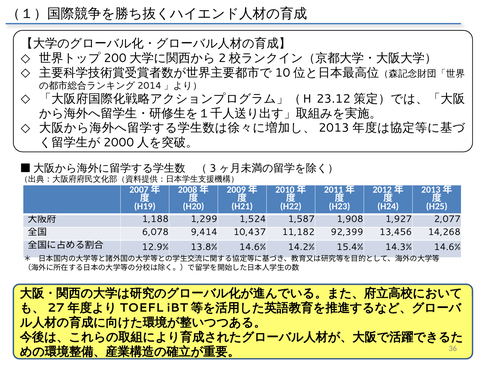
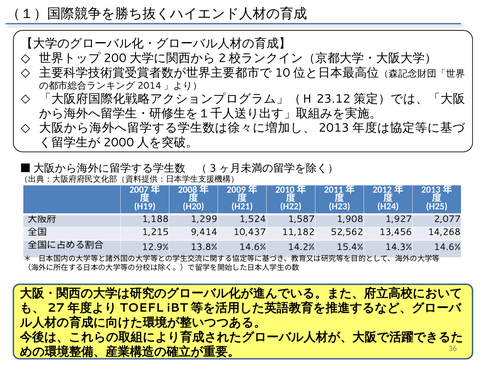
6,078: 6,078 -> 1,215
92,399: 92,399 -> 52,562
